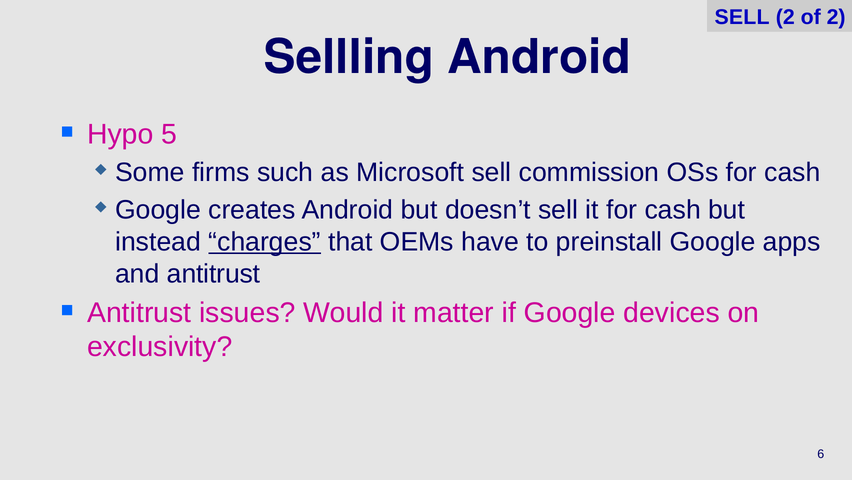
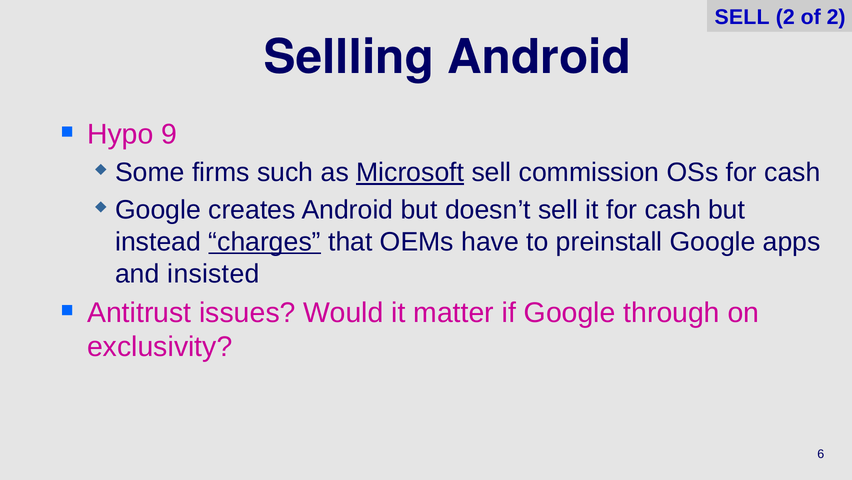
5: 5 -> 9
Microsoft underline: none -> present
and antitrust: antitrust -> insisted
devices: devices -> through
